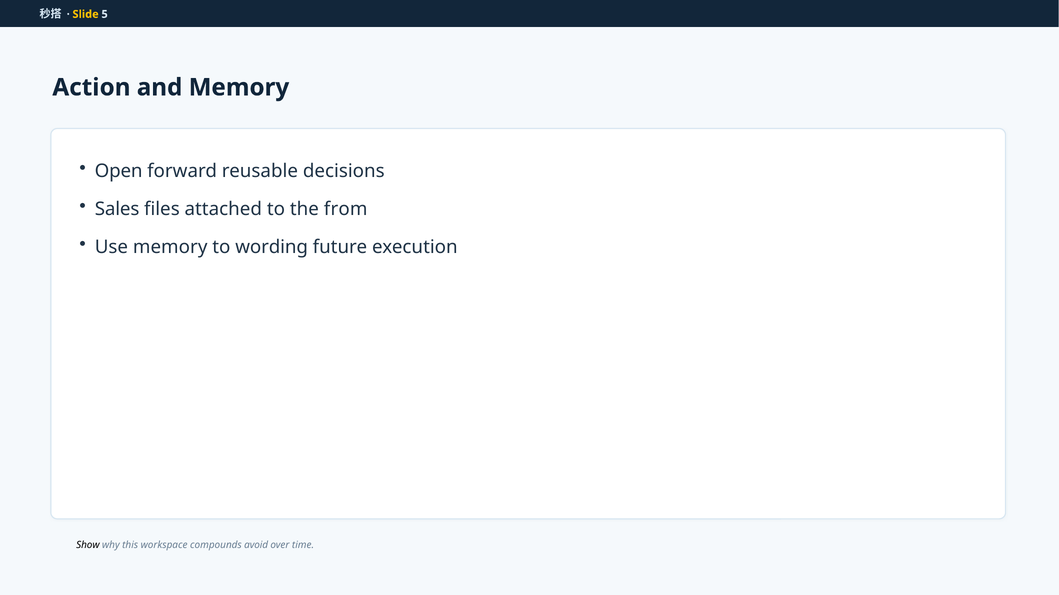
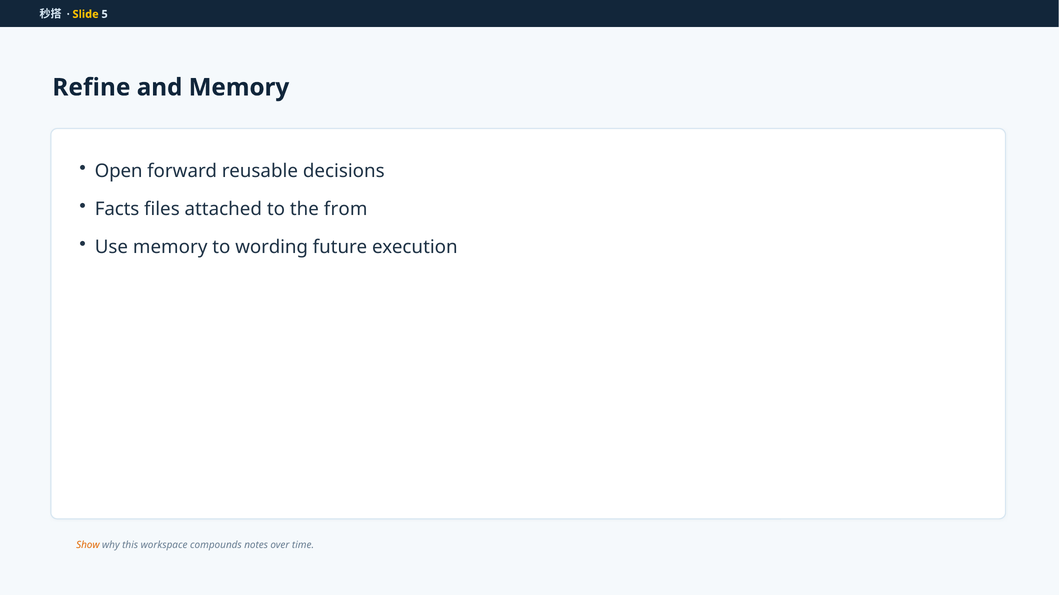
Action: Action -> Refine
Sales: Sales -> Facts
Show colour: black -> orange
avoid: avoid -> notes
